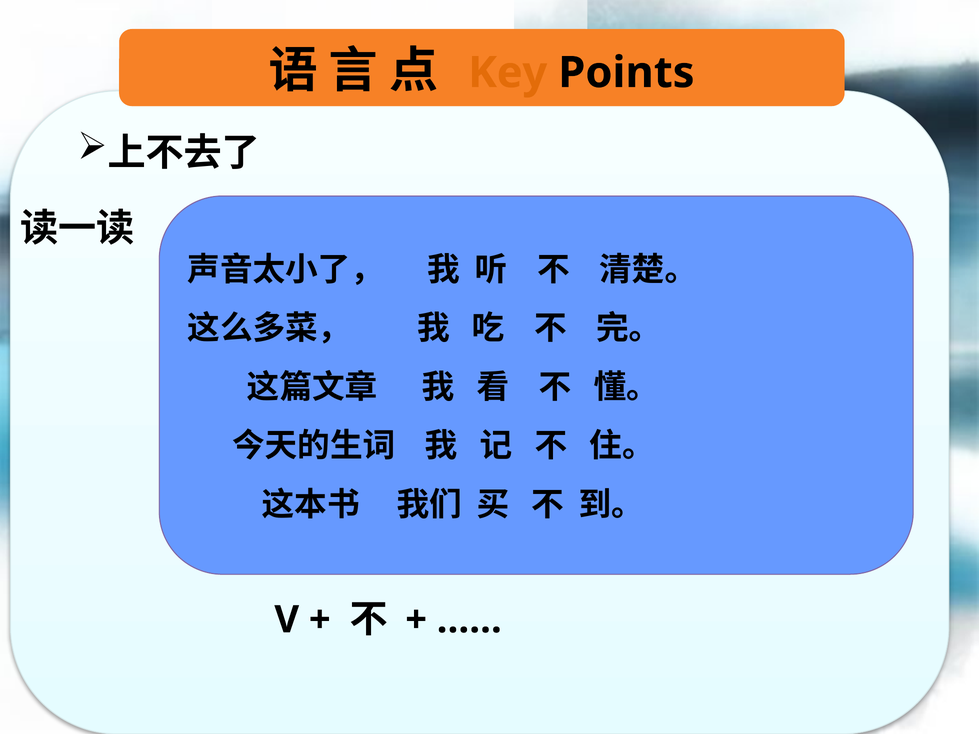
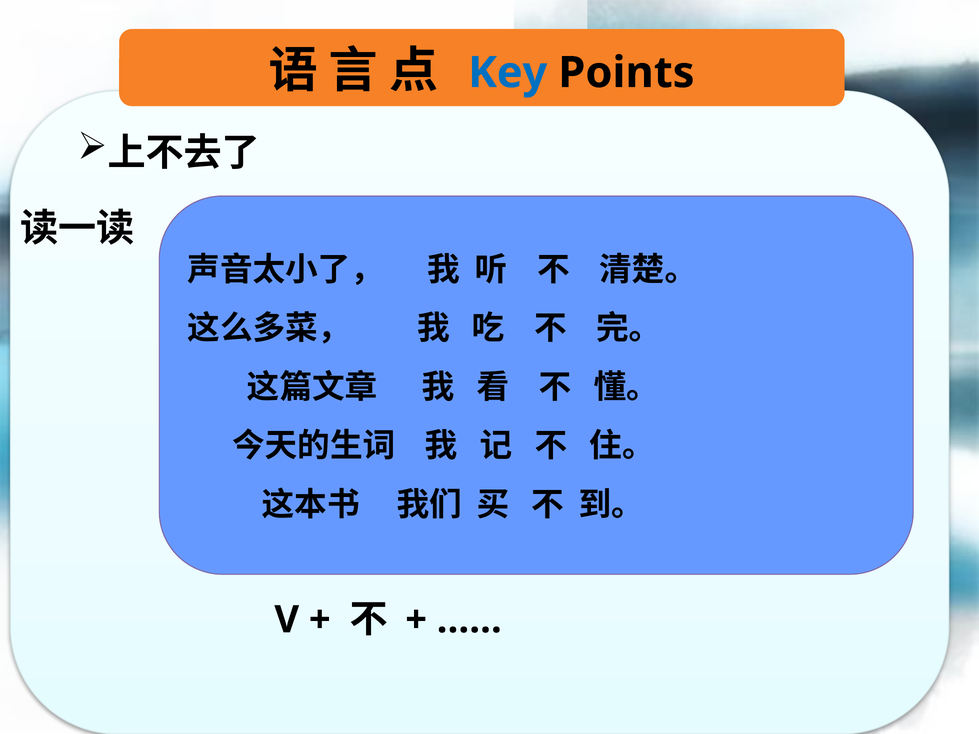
Key colour: orange -> blue
